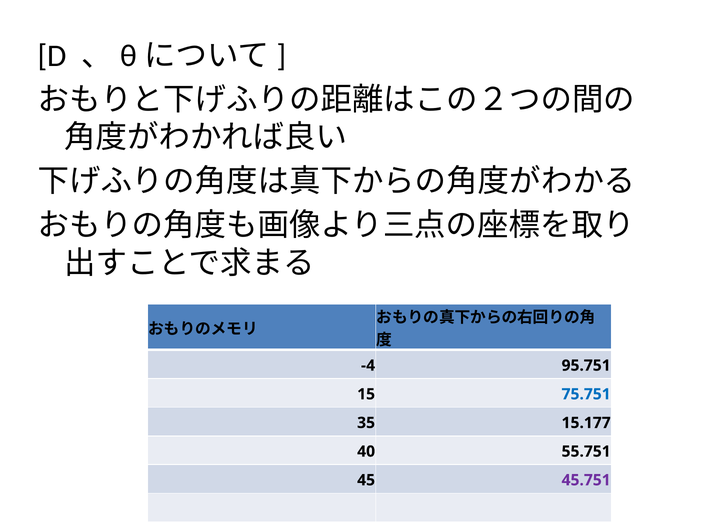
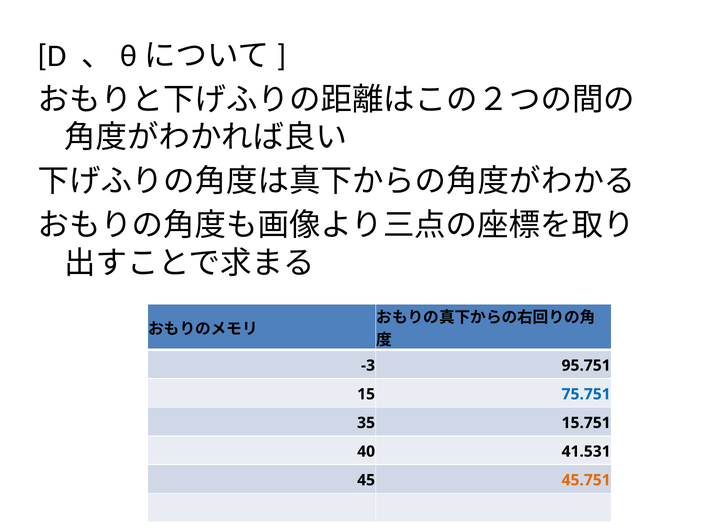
-4: -4 -> -3
15.177: 15.177 -> 15.751
55.751: 55.751 -> 41.531
45.751 colour: purple -> orange
